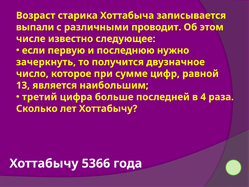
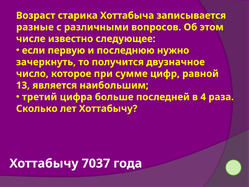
выпали: выпали -> разные
проводит: проводит -> вопросов
5366: 5366 -> 7037
